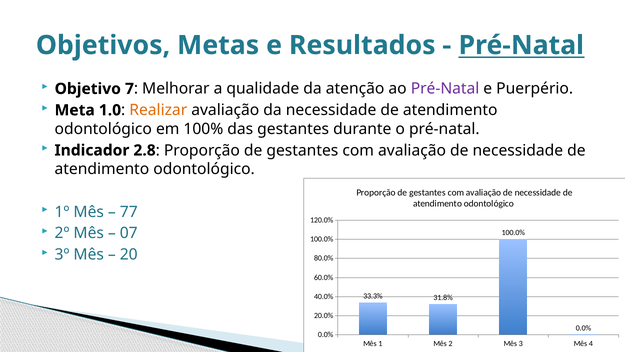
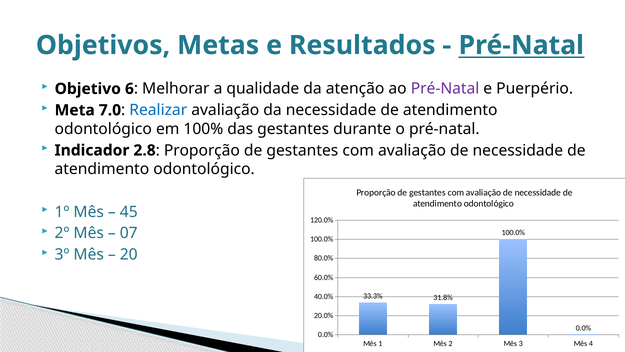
7: 7 -> 6
1.0: 1.0 -> 7.0
Realizar colour: orange -> blue
77: 77 -> 45
